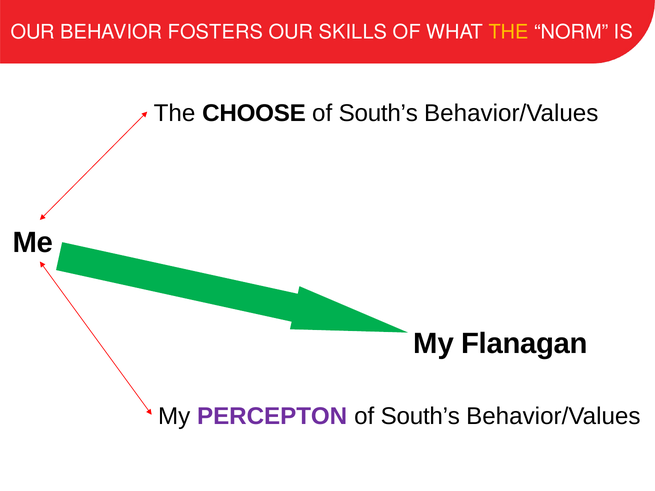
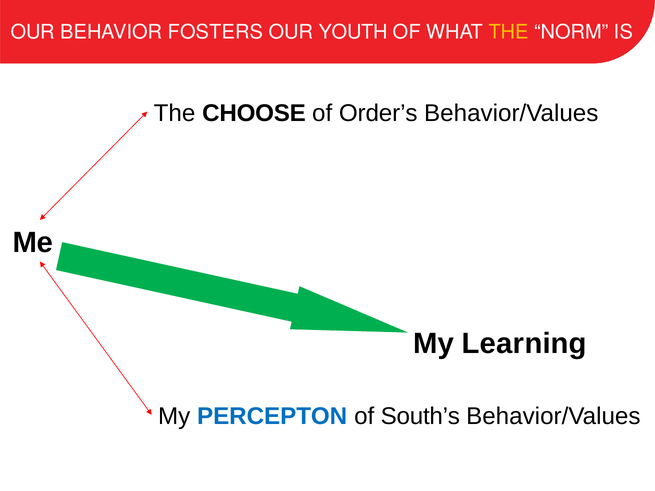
SKILLS: SKILLS -> YOUTH
South’s at (378, 113): South’s -> Order’s
Flanagan: Flanagan -> Learning
PERCEPTON colour: purple -> blue
